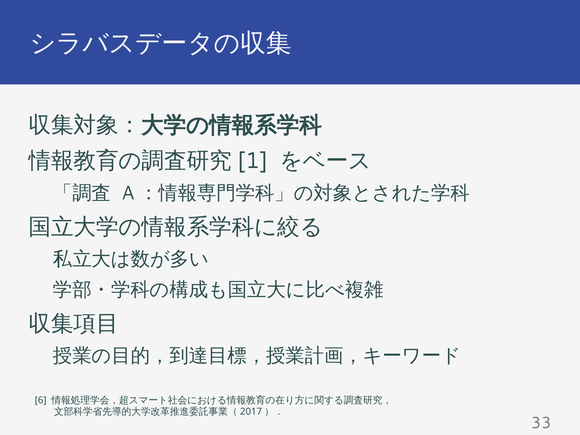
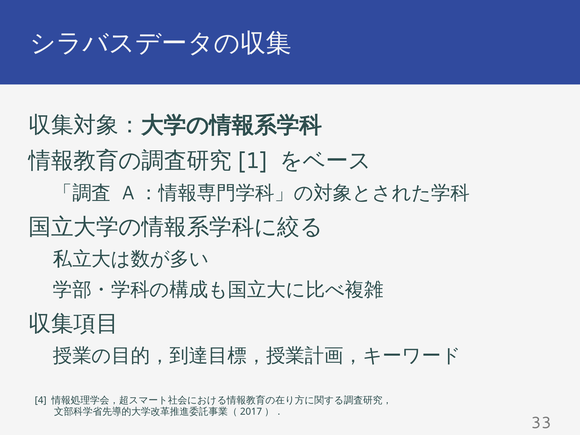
6: 6 -> 4
